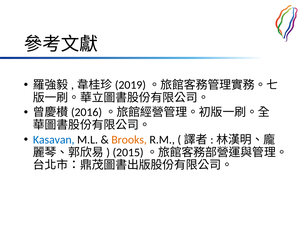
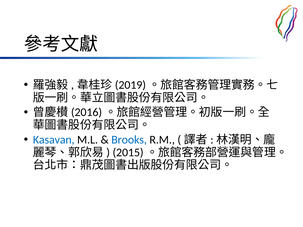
Brooks colour: orange -> blue
